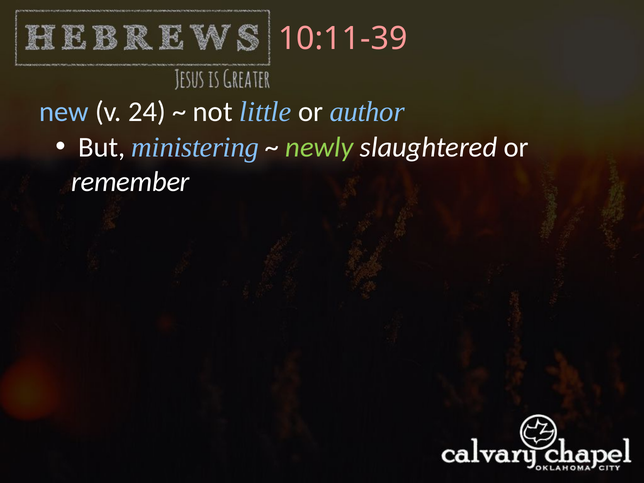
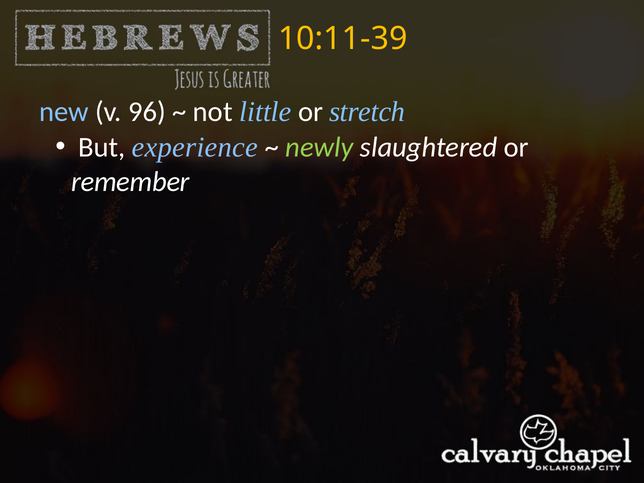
10:11-39 colour: pink -> yellow
24: 24 -> 96
author: author -> stretch
ministering: ministering -> experience
